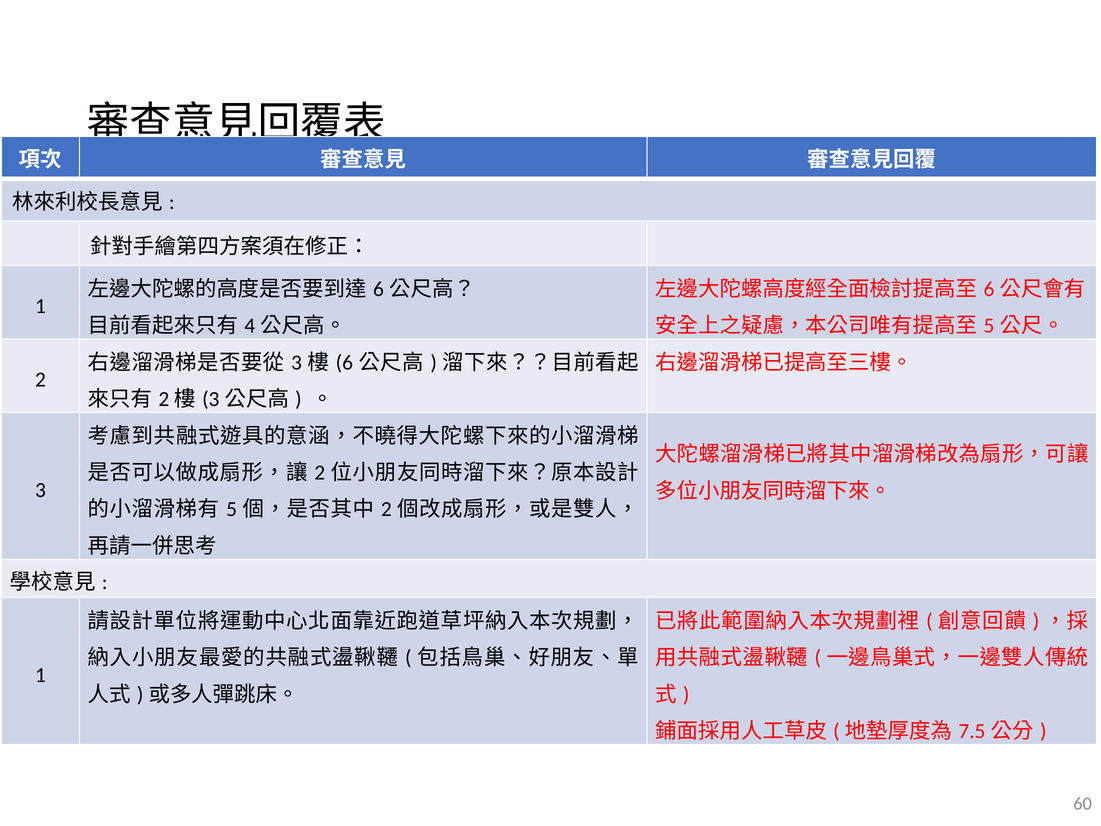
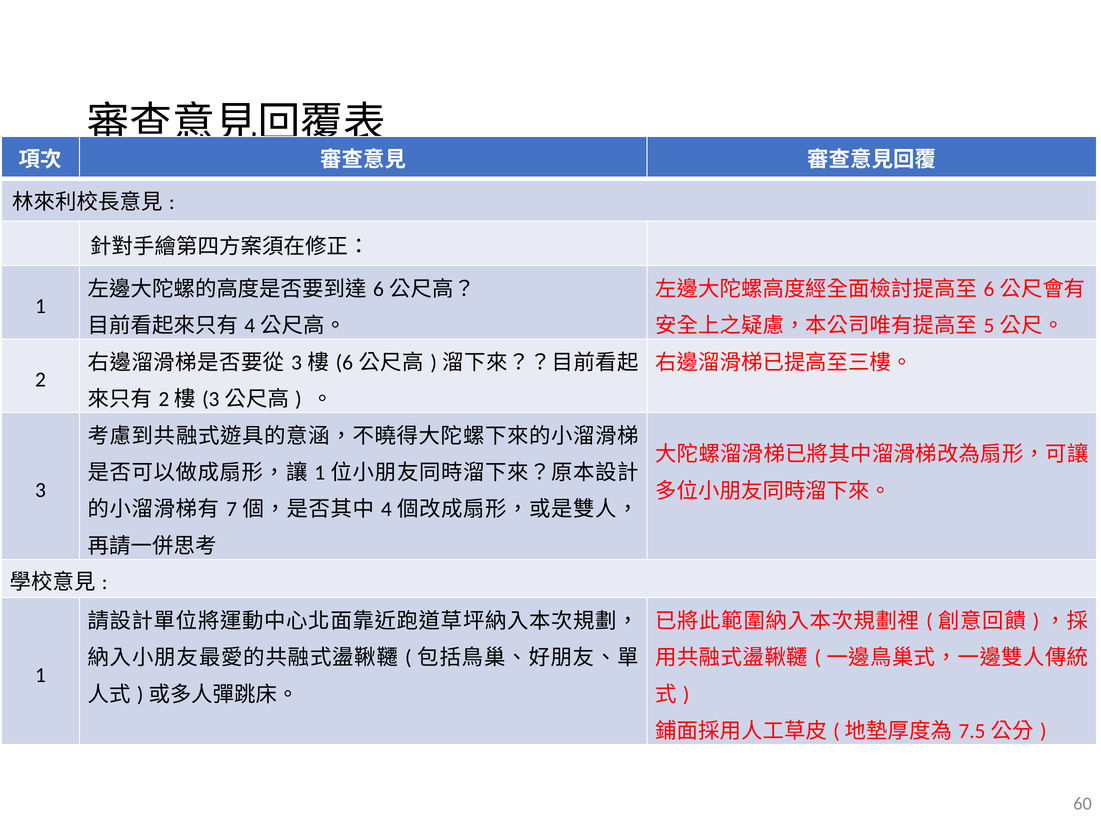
2 at (320, 473): 2 -> 1
5: 5 -> 7
2 at (386, 509): 2 -> 4
